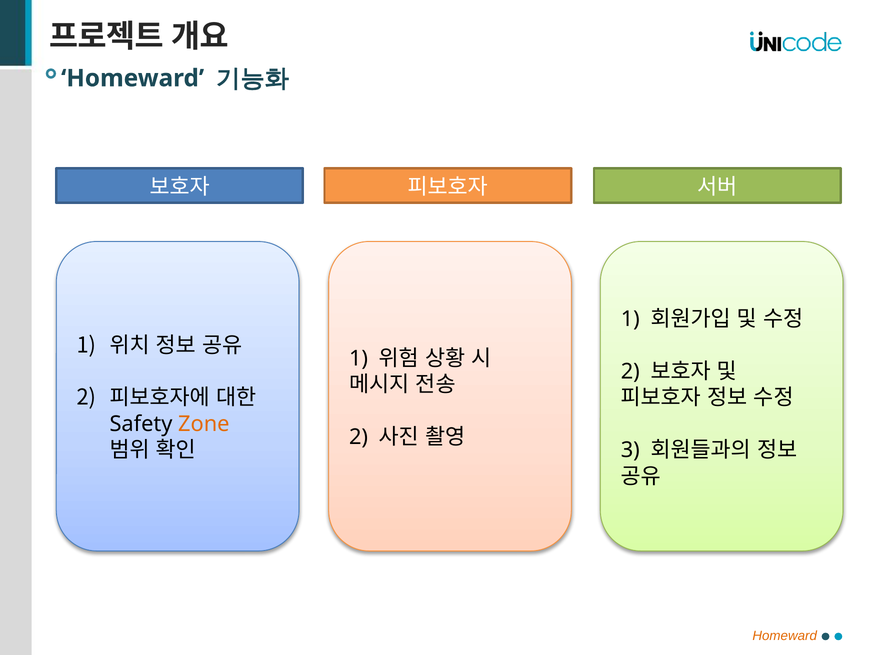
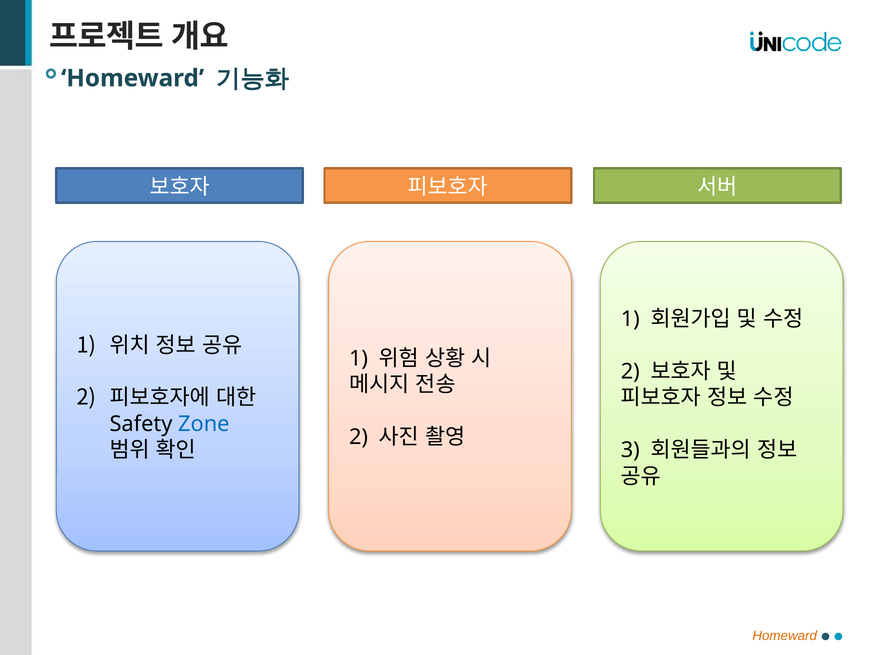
Zone colour: orange -> blue
